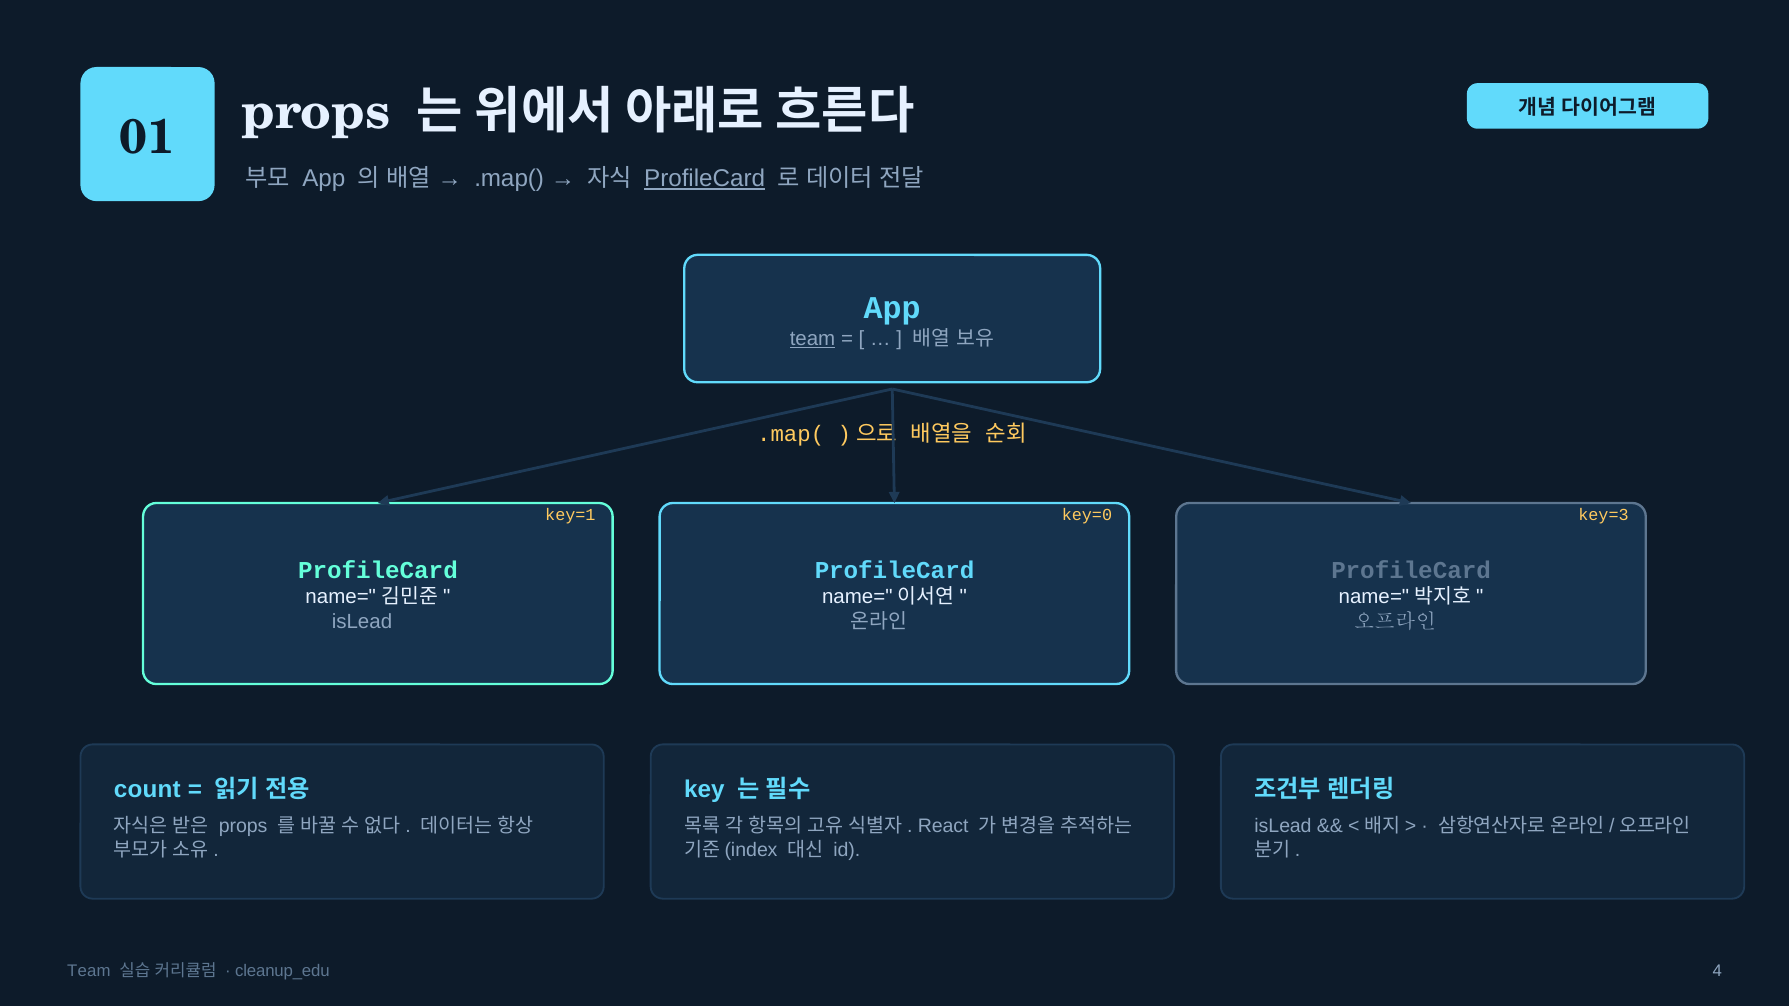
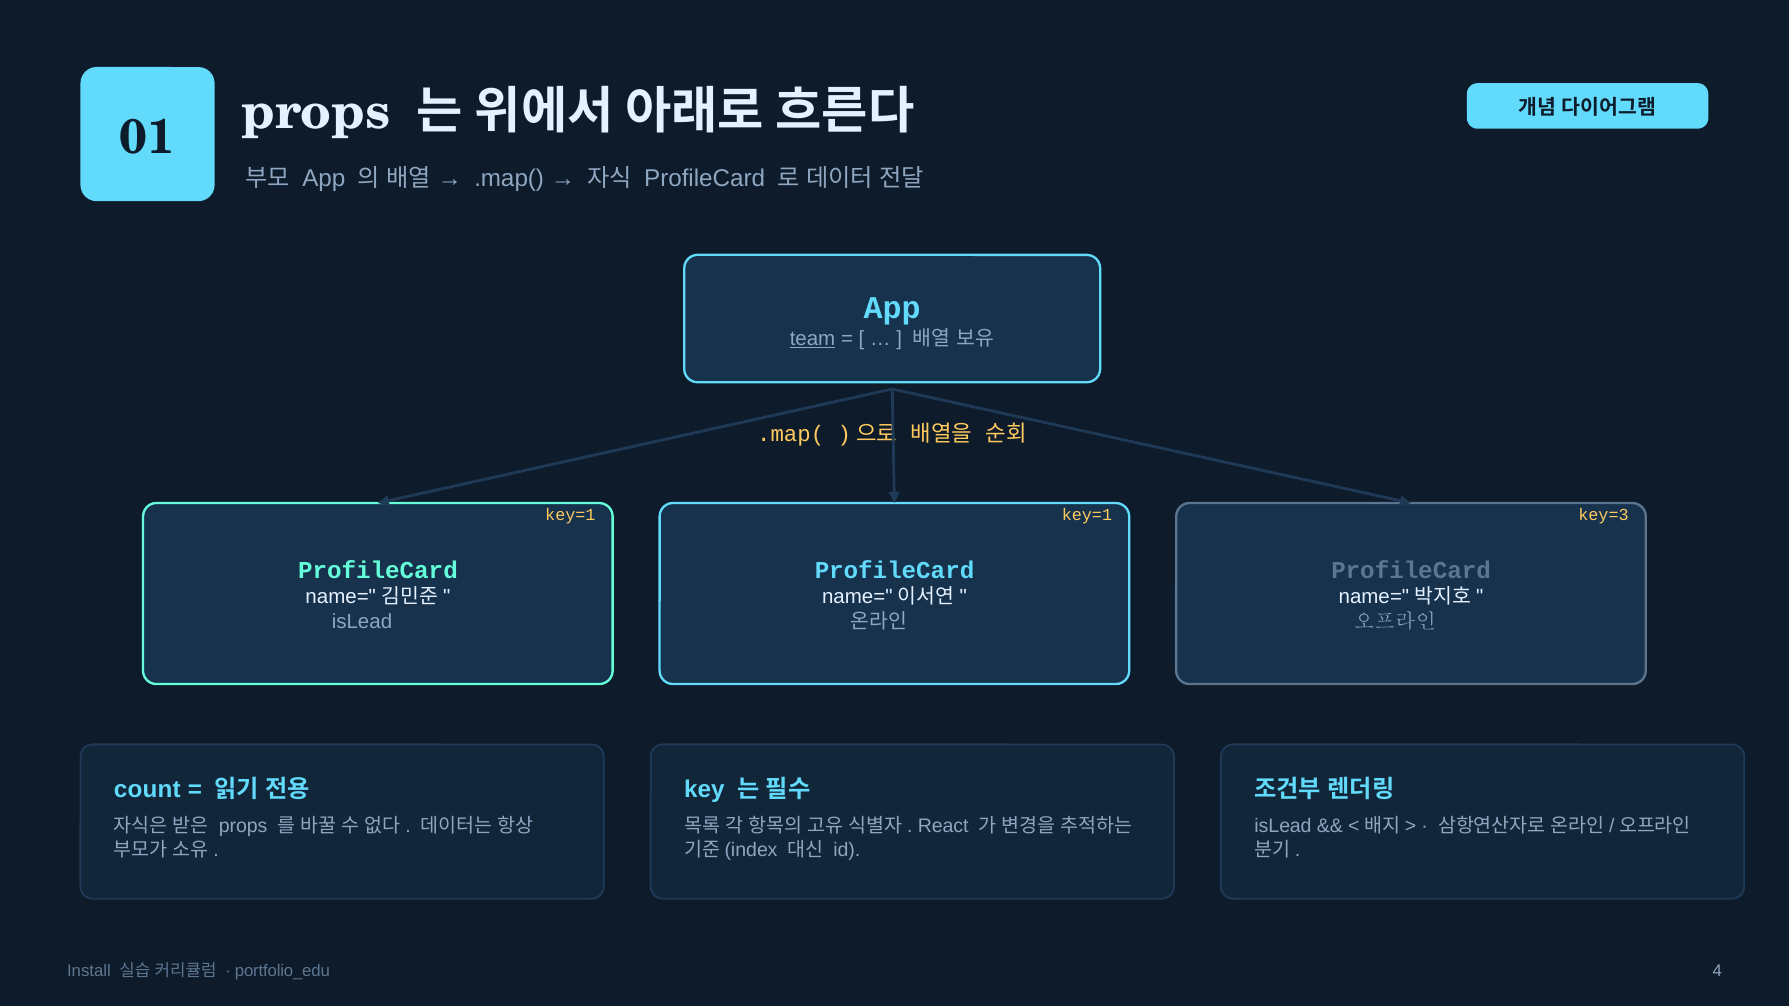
ProfileCard at (705, 179) underline: present -> none
key=0 at (1087, 515): key=0 -> key=1
Team at (89, 971): Team -> Install
cleanup_edu: cleanup_edu -> portfolio_edu
